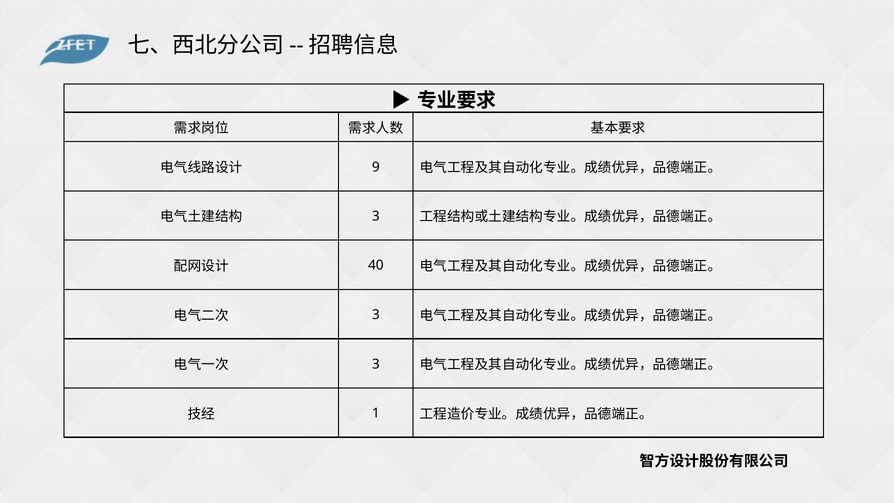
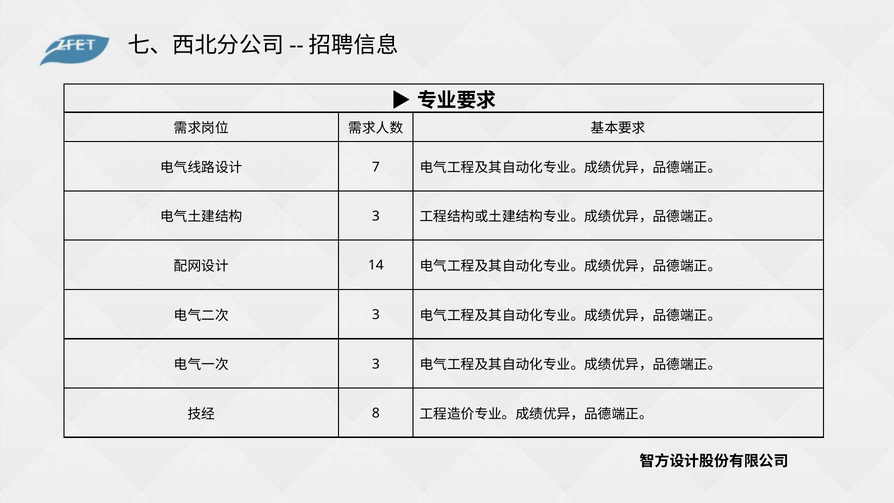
9: 9 -> 7
40: 40 -> 14
1: 1 -> 8
